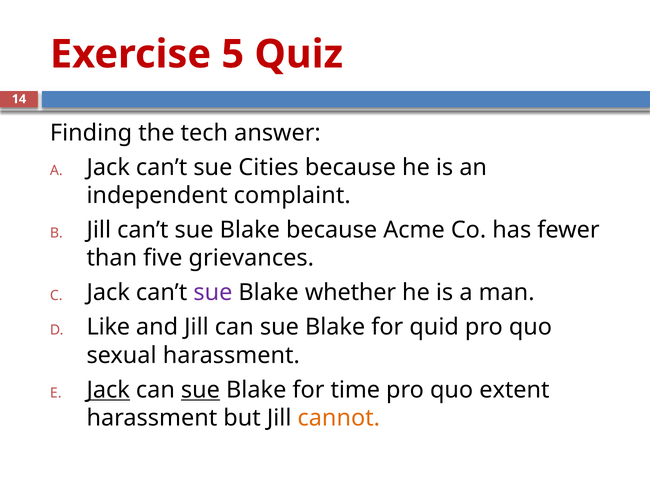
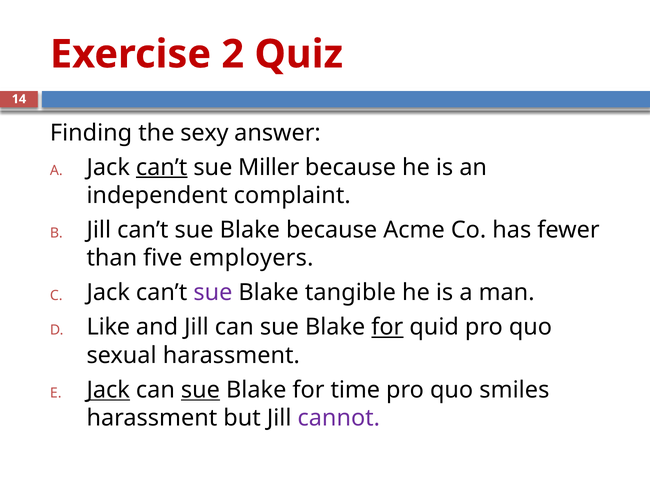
5: 5 -> 2
tech: tech -> sexy
can’t at (162, 167) underline: none -> present
Cities: Cities -> Miller
grievances: grievances -> employers
whether: whether -> tangible
for at (387, 327) underline: none -> present
extent: extent -> smiles
cannot colour: orange -> purple
